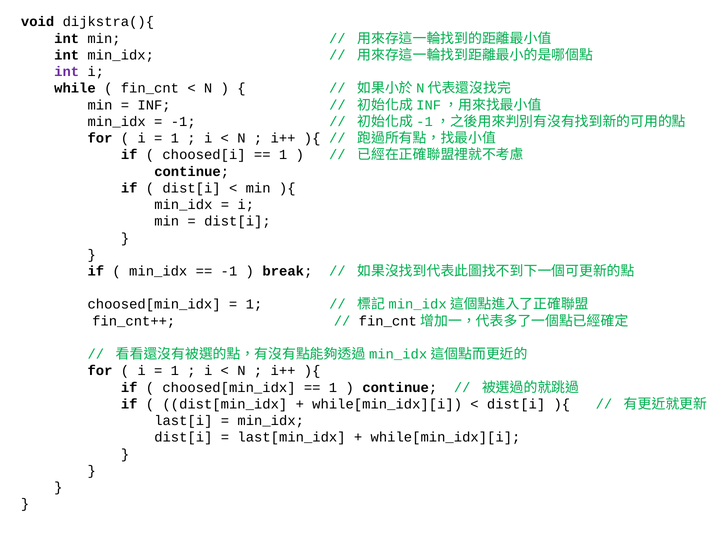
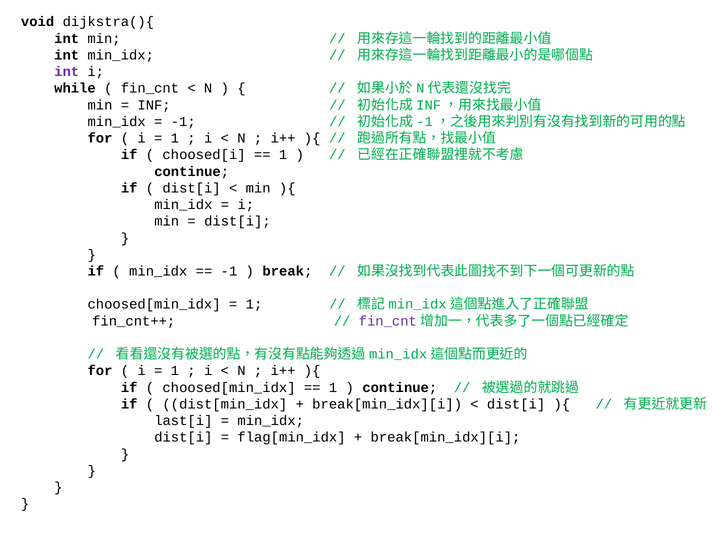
fin_cnt at (388, 321) colour: black -> purple
while[min_idx][i at (387, 404): while[min_idx][i -> break[min_idx][i
last[min_idx: last[min_idx -> flag[min_idx
while[min_idx][i at (445, 437): while[min_idx][i -> break[min_idx][i
